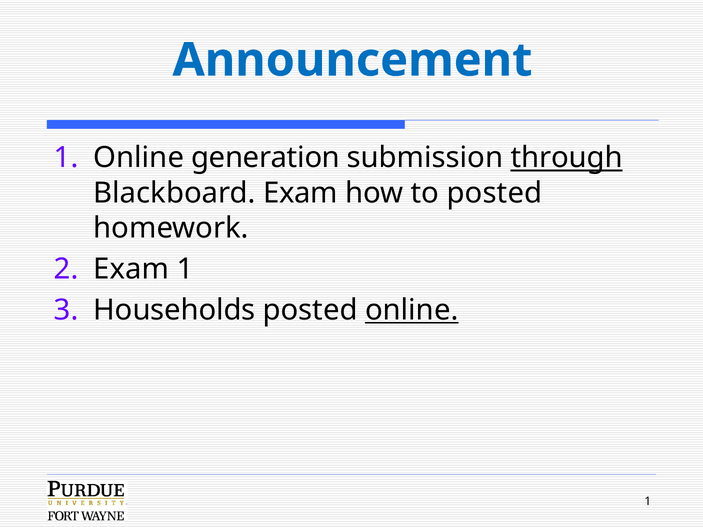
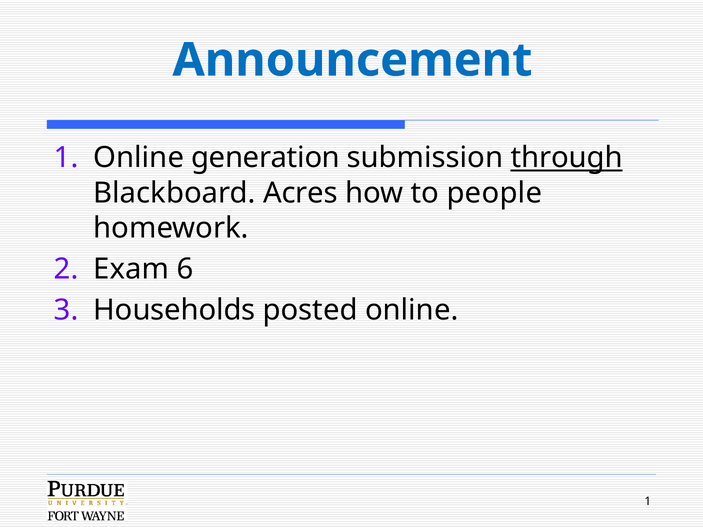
Blackboard Exam: Exam -> Acres
to posted: posted -> people
Exam 1: 1 -> 6
online at (412, 310) underline: present -> none
